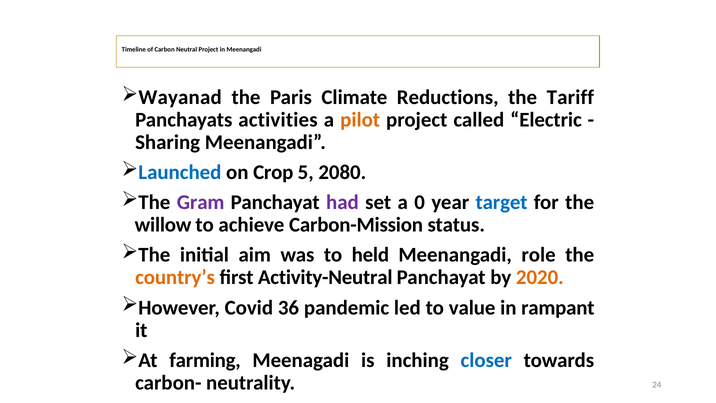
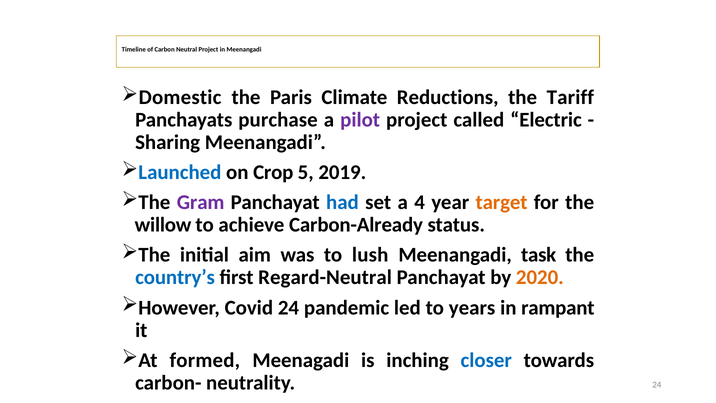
Wayanad: Wayanad -> Domestic
activities: activities -> purchase
pilot colour: orange -> purple
2080: 2080 -> 2019
had colour: purple -> blue
0: 0 -> 4
target colour: blue -> orange
Carbon-Mission: Carbon-Mission -> Carbon-Already
held: held -> lush
role: role -> task
country’s colour: orange -> blue
Activity-Neutral: Activity-Neutral -> Regard-Neutral
Covid 36: 36 -> 24
value: value -> years
farming: farming -> formed
